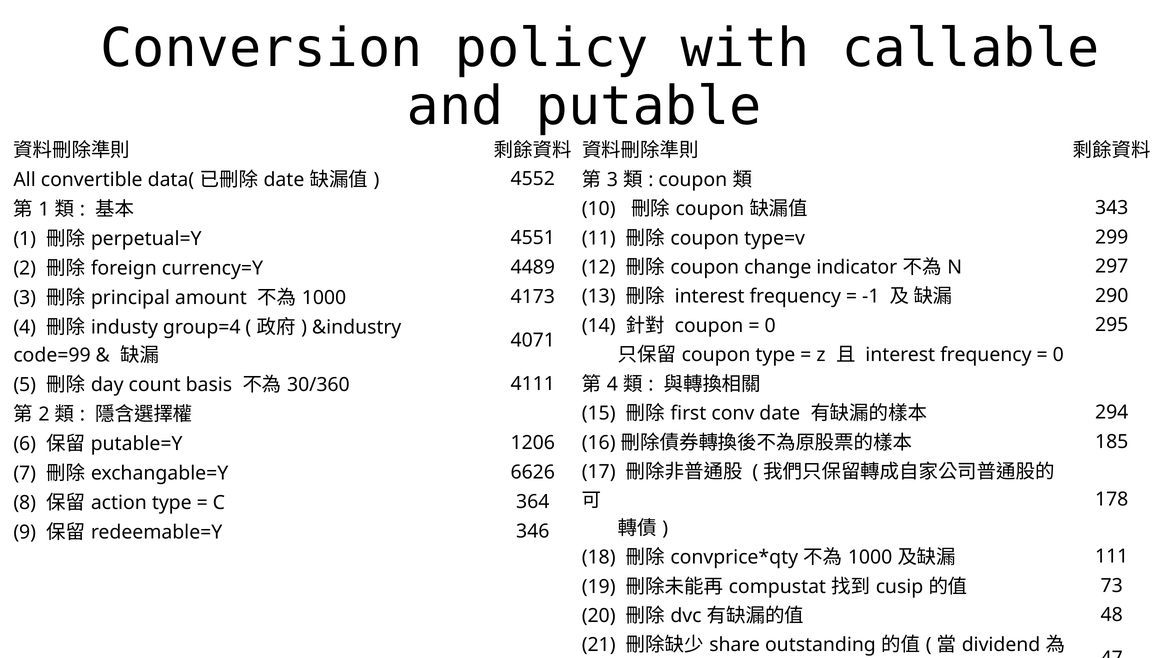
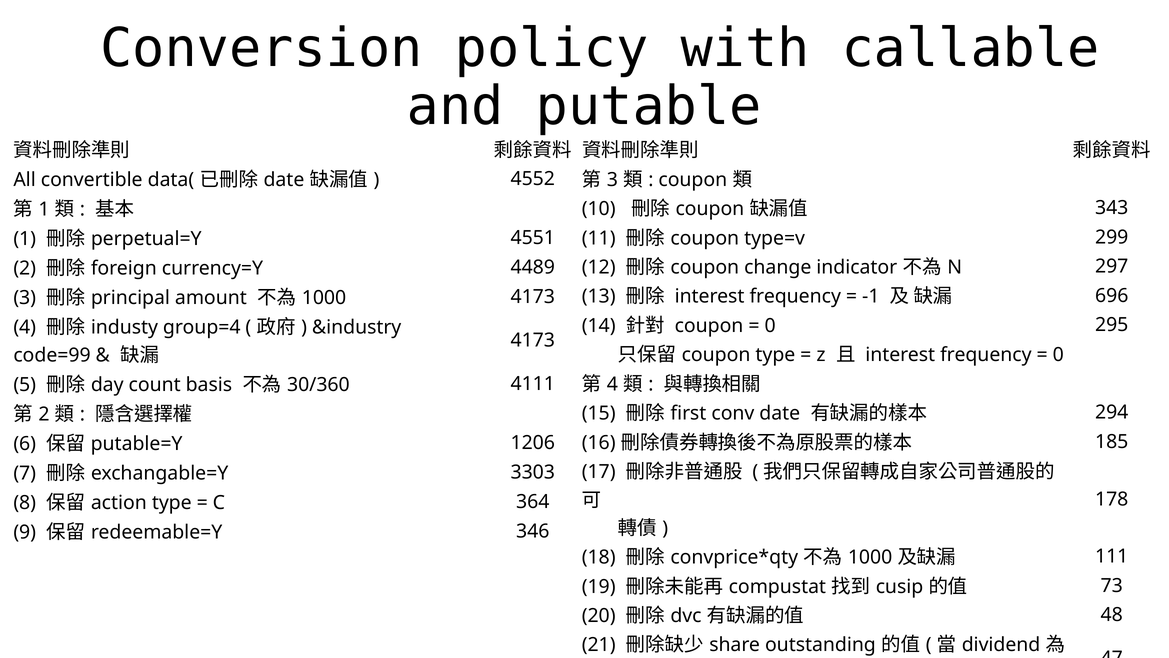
290: 290 -> 696
4071 at (533, 340): 4071 -> 4173
6626: 6626 -> 3303
